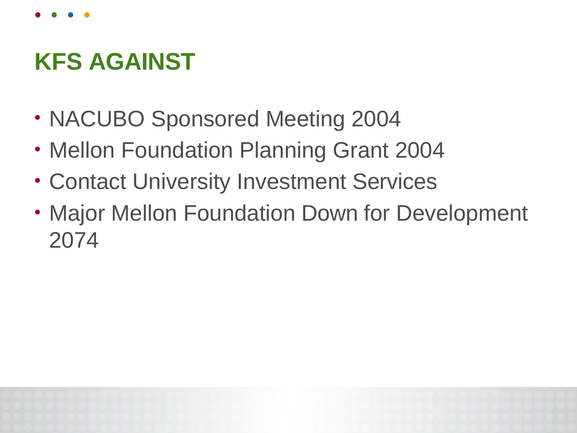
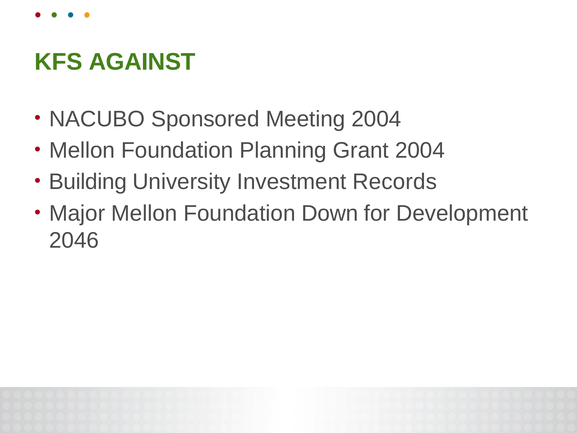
Contact: Contact -> Building
Services: Services -> Records
2074: 2074 -> 2046
